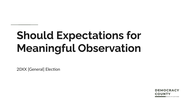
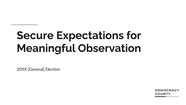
Should: Should -> Secure
